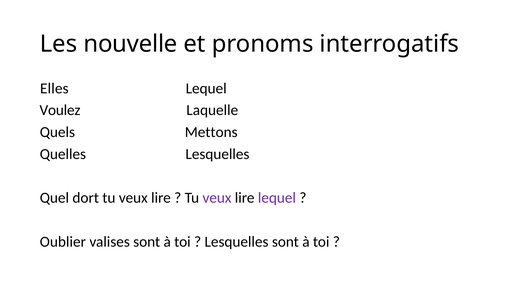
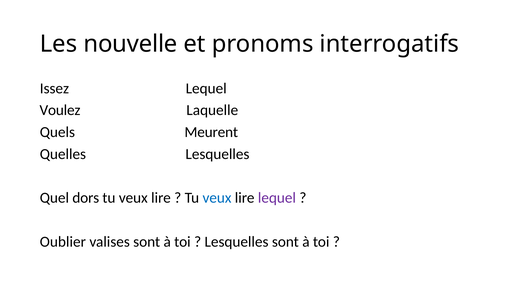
Elles: Elles -> Issez
Mettons: Mettons -> Meurent
dort: dort -> dors
veux at (217, 198) colour: purple -> blue
